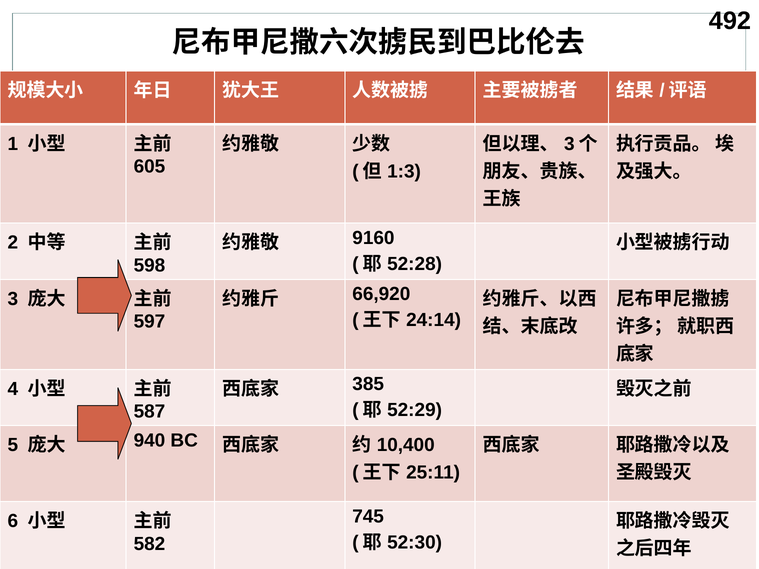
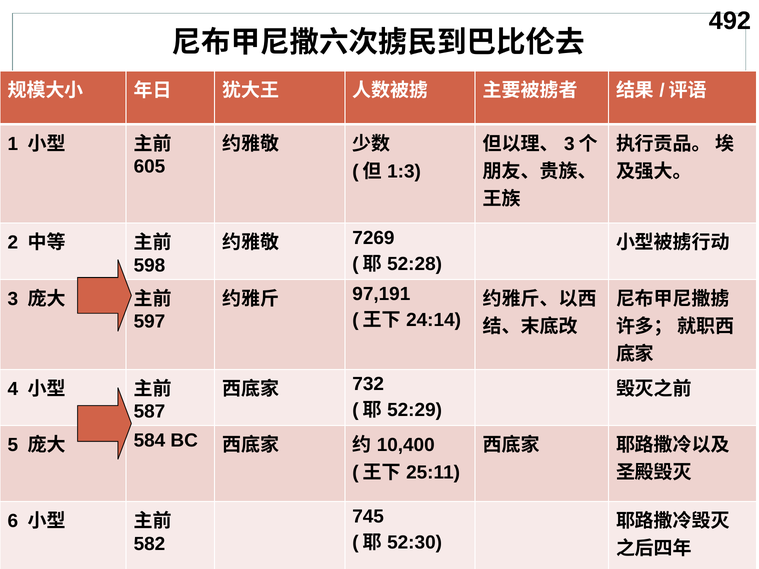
9160: 9160 -> 7269
66,920: 66,920 -> 97,191
385: 385 -> 732
940: 940 -> 584
